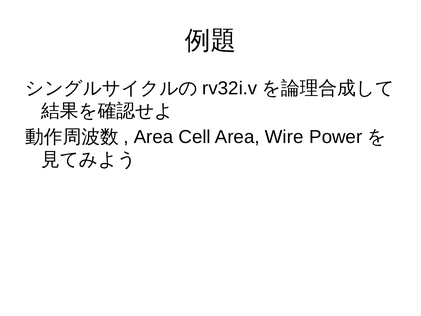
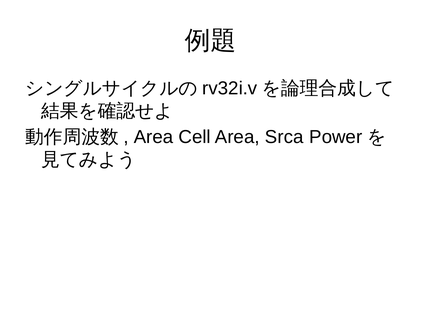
Wire: Wire -> Srca
